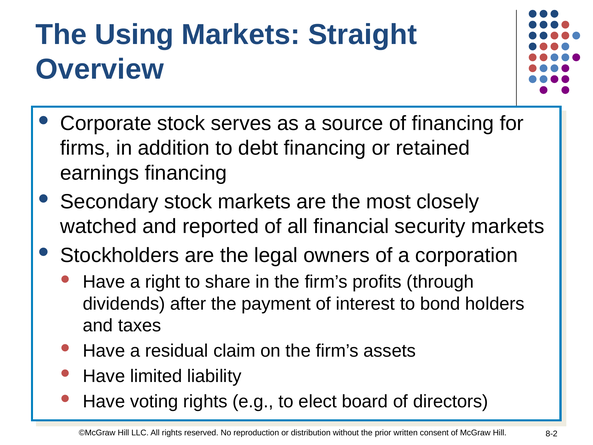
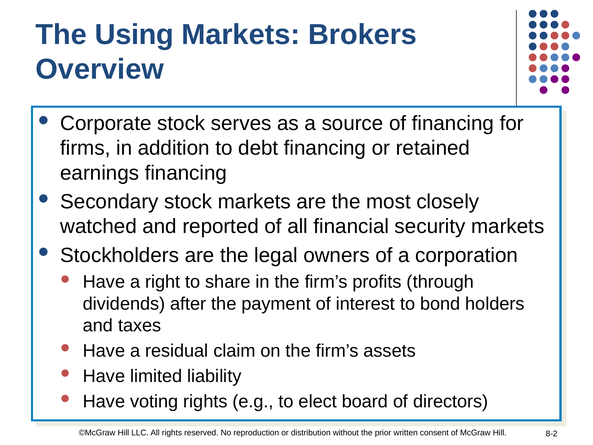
Straight: Straight -> Brokers
